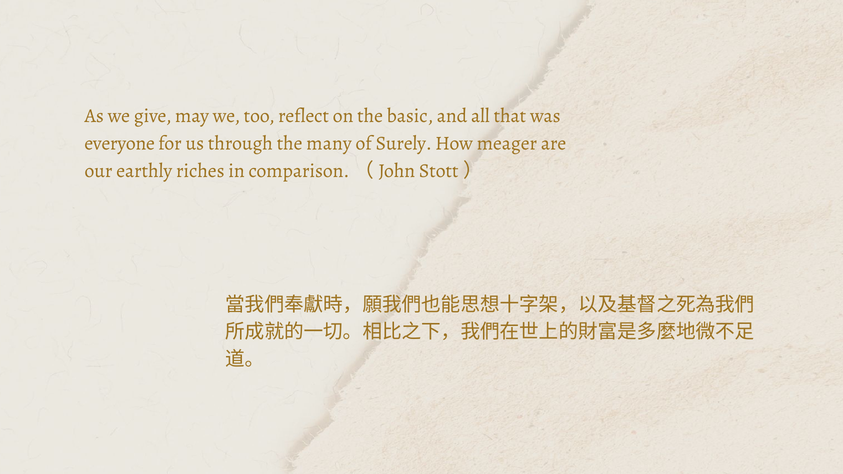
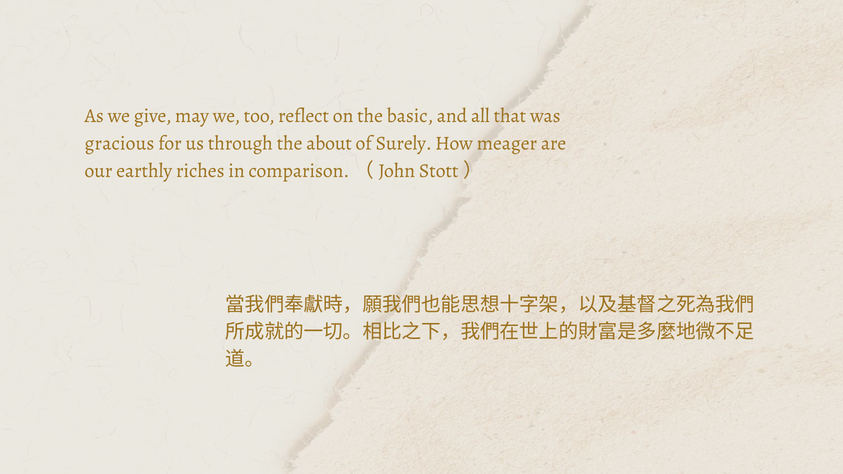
everyone: everyone -> gracious
many: many -> about
